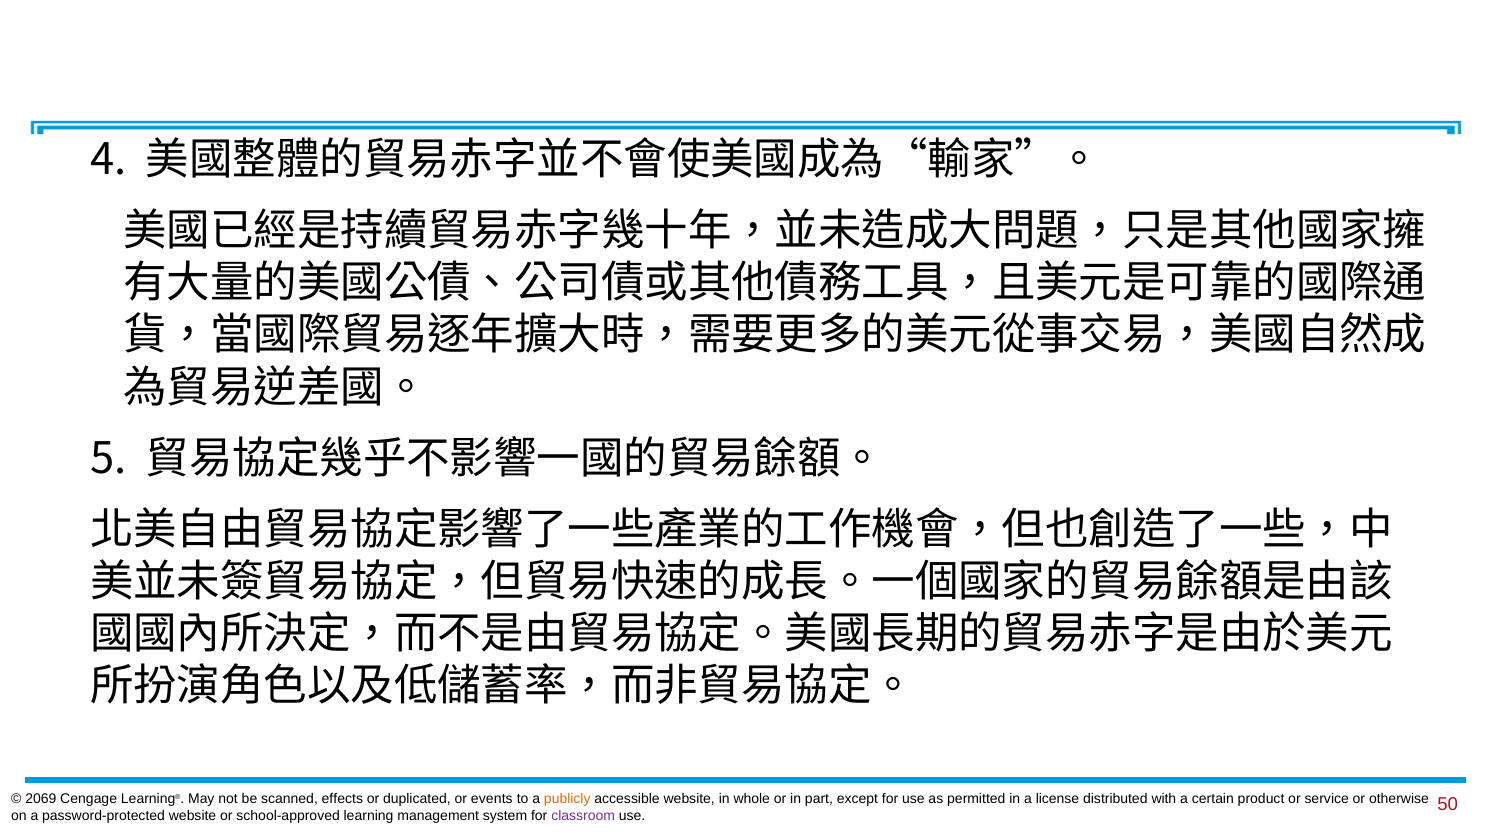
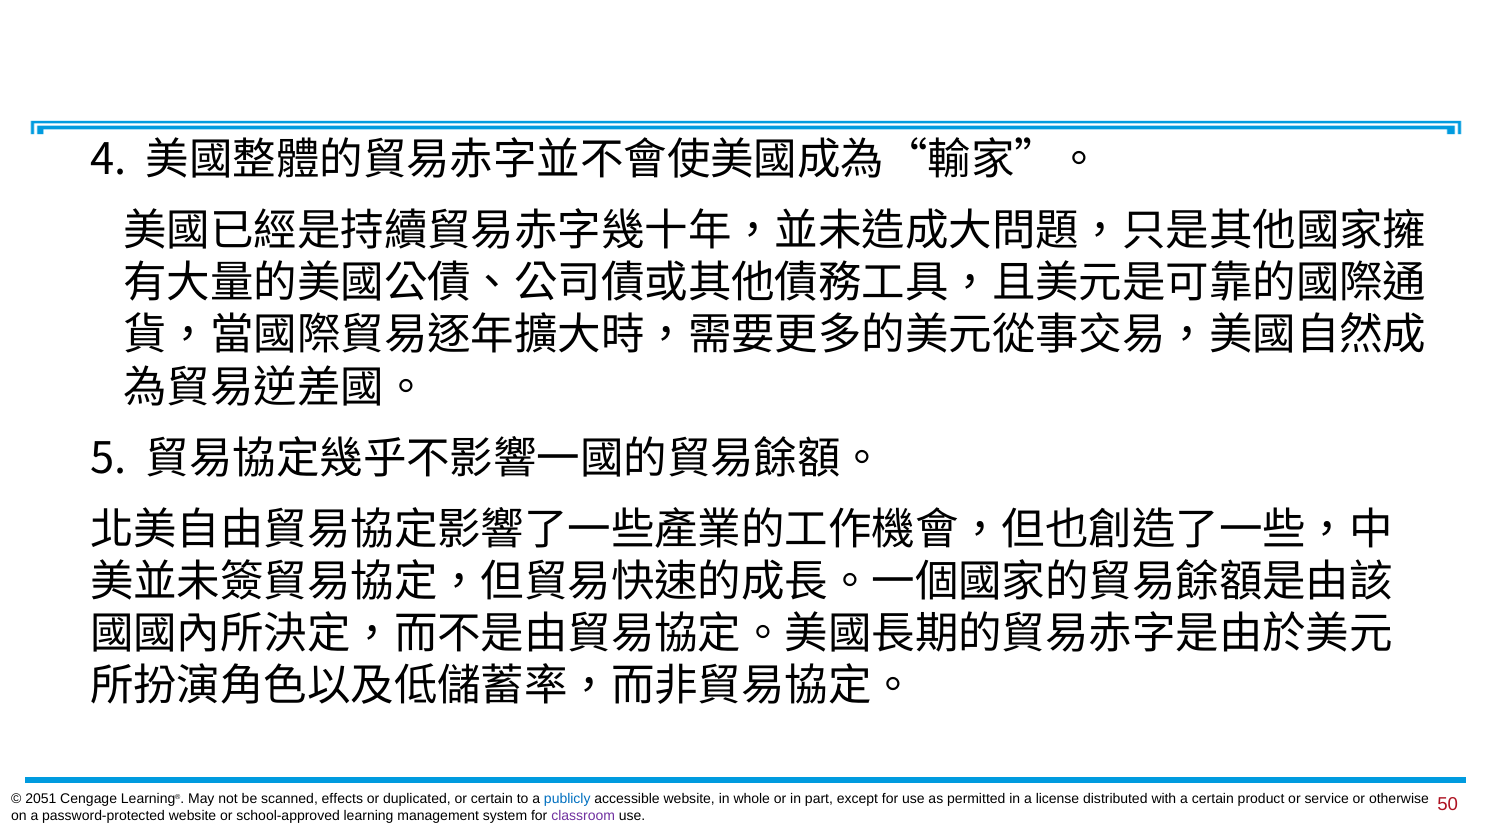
2069: 2069 -> 2051
or events: events -> certain
publicly colour: orange -> blue
